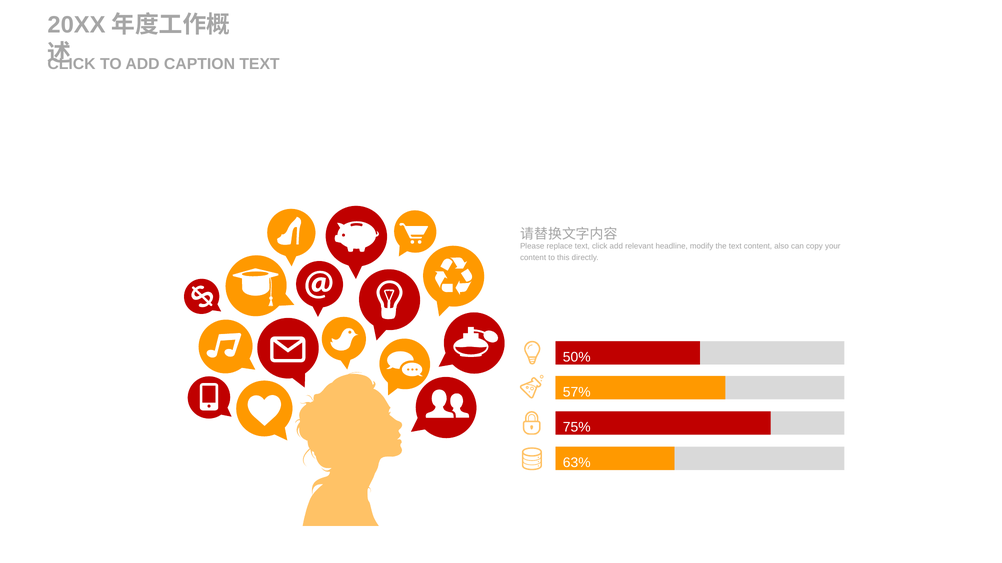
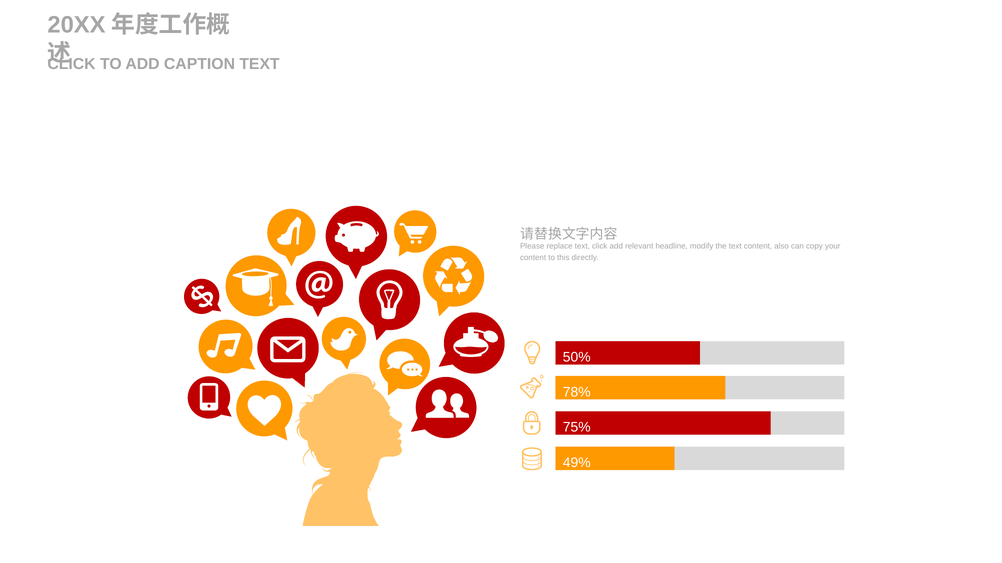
57%: 57% -> 78%
63%: 63% -> 49%
